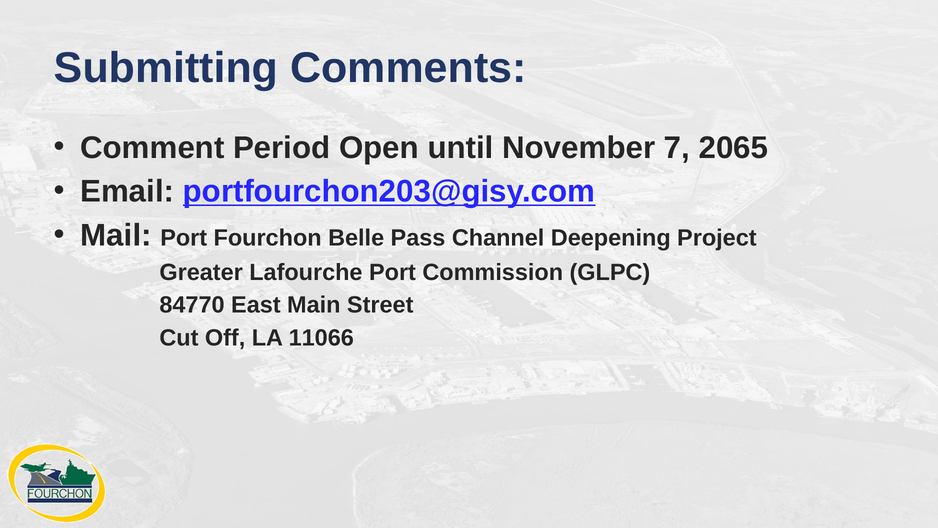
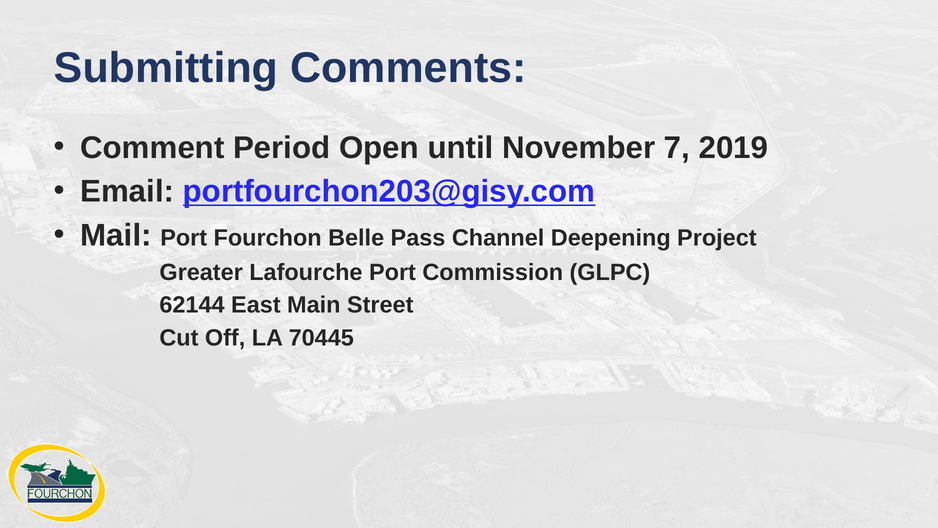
2065: 2065 -> 2019
84770: 84770 -> 62144
11066: 11066 -> 70445
